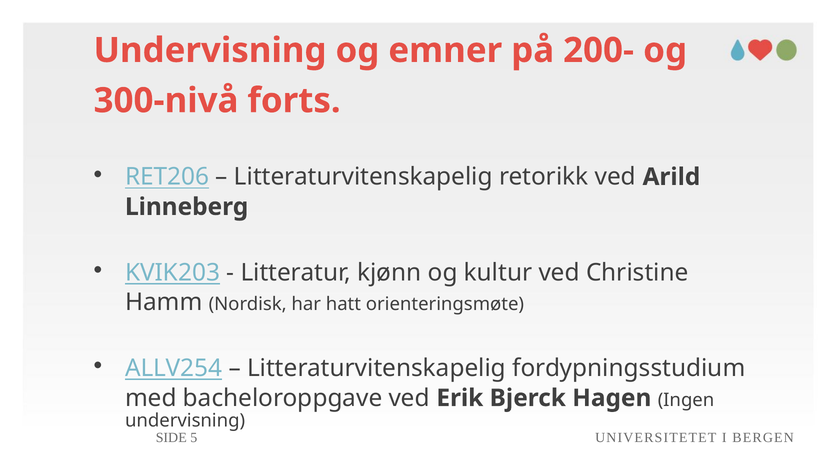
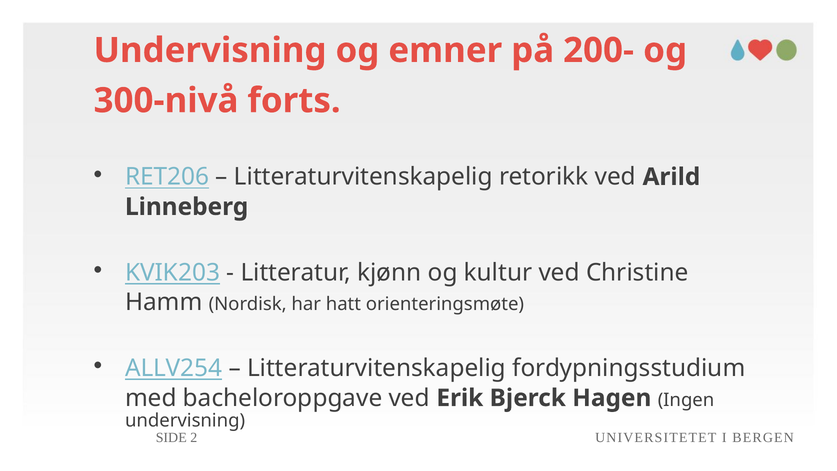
5: 5 -> 2
